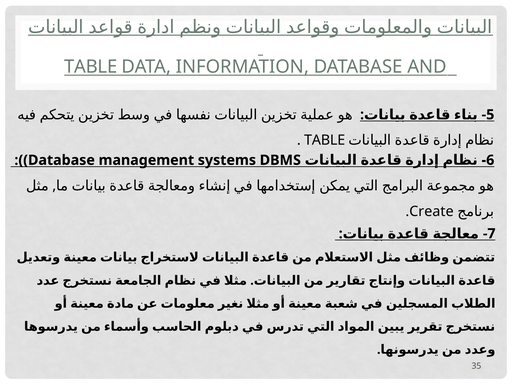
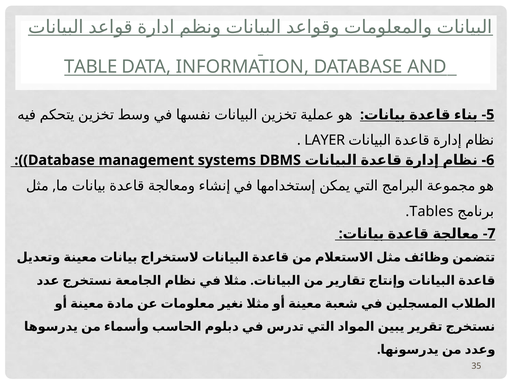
TABLE at (325, 140): TABLE -> LAYER
Create: Create -> Tables
